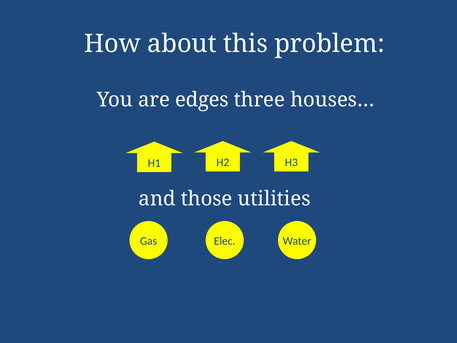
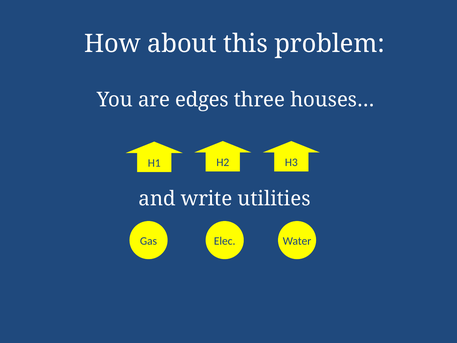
those: those -> write
